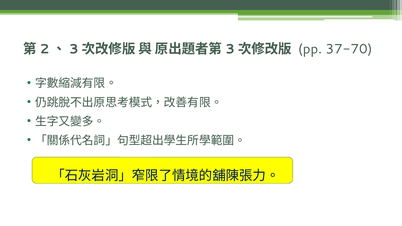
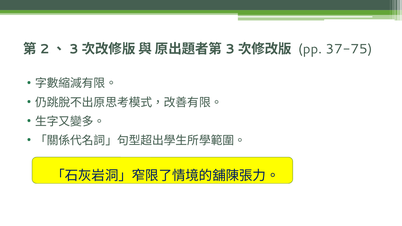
37-70: 37-70 -> 37-75
